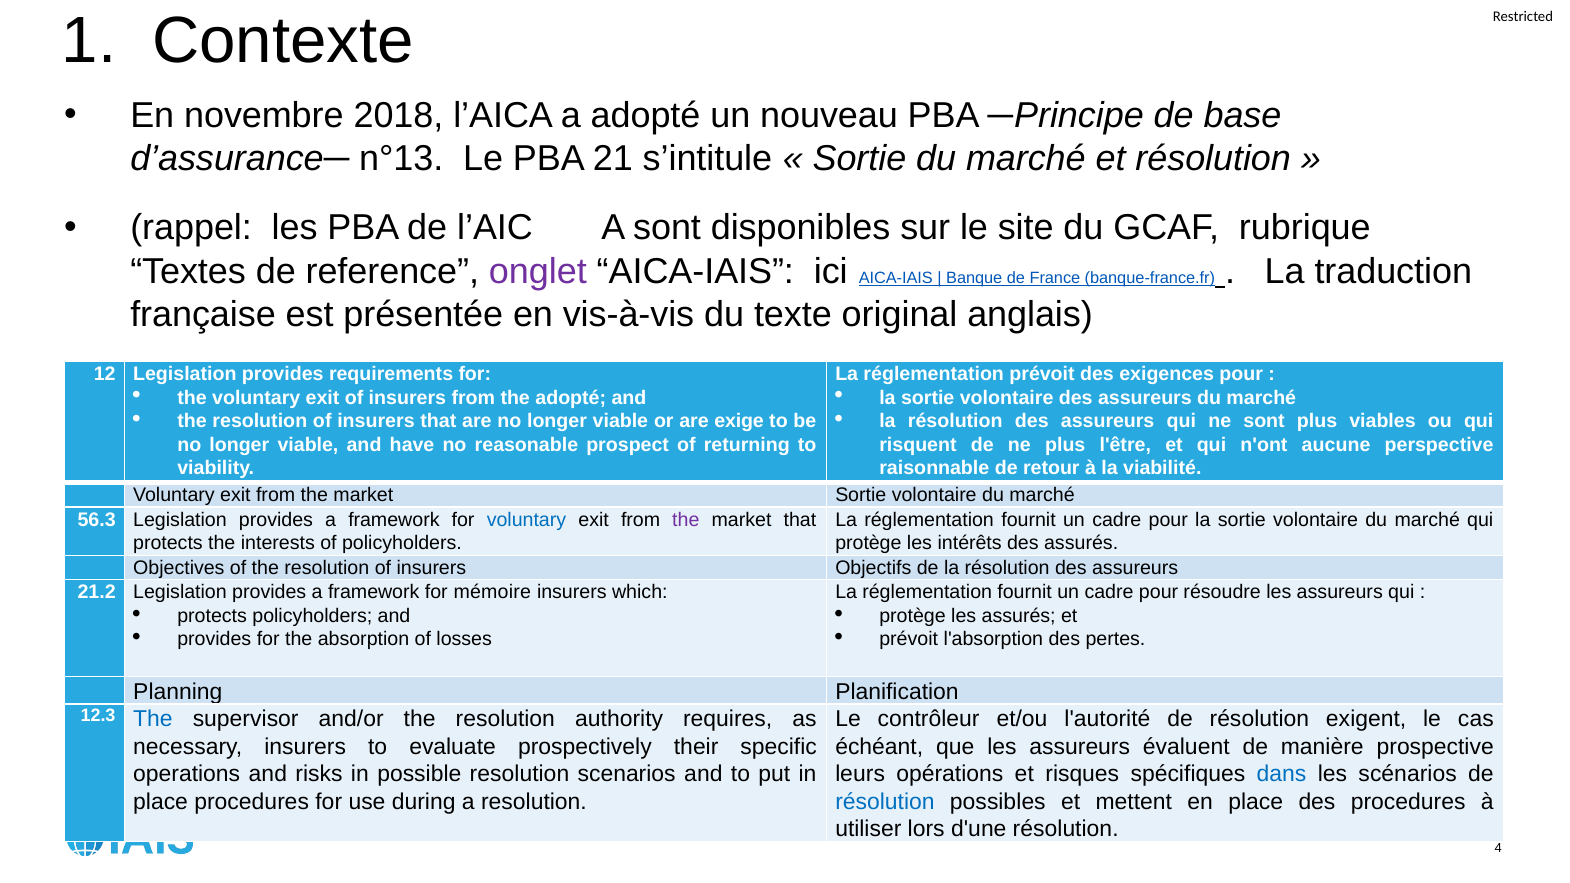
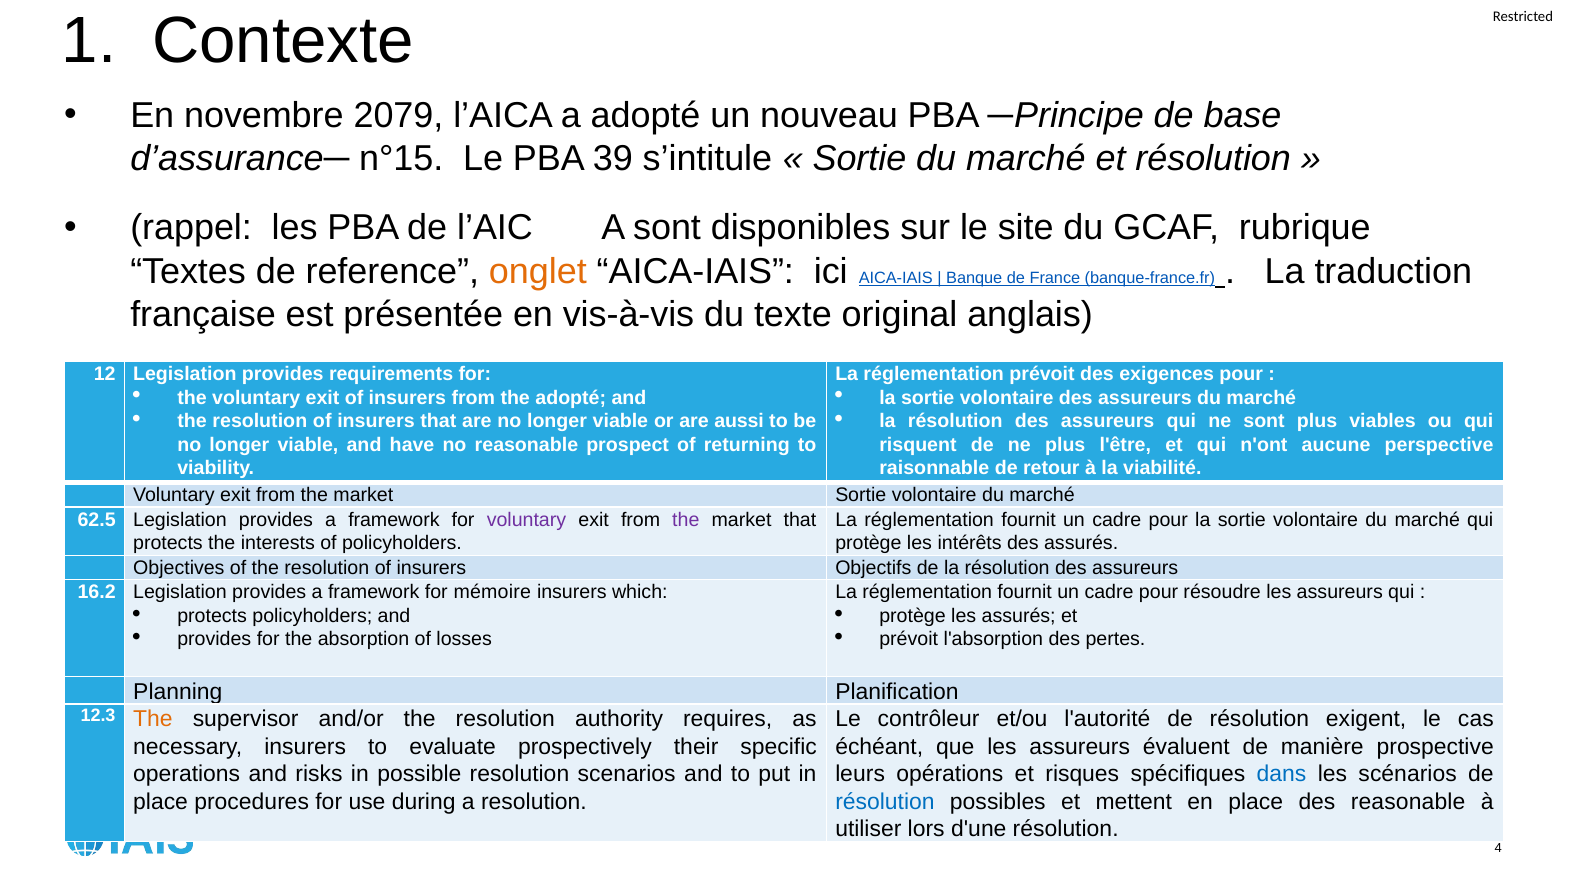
2018: 2018 -> 2079
n°13: n°13 -> n°15
21: 21 -> 39
onglet colour: purple -> orange
exige: exige -> aussi
56.3: 56.3 -> 62.5
voluntary at (526, 520) colour: blue -> purple
21.2: 21.2 -> 16.2
The at (153, 719) colour: blue -> orange
des procedures: procedures -> reasonable
